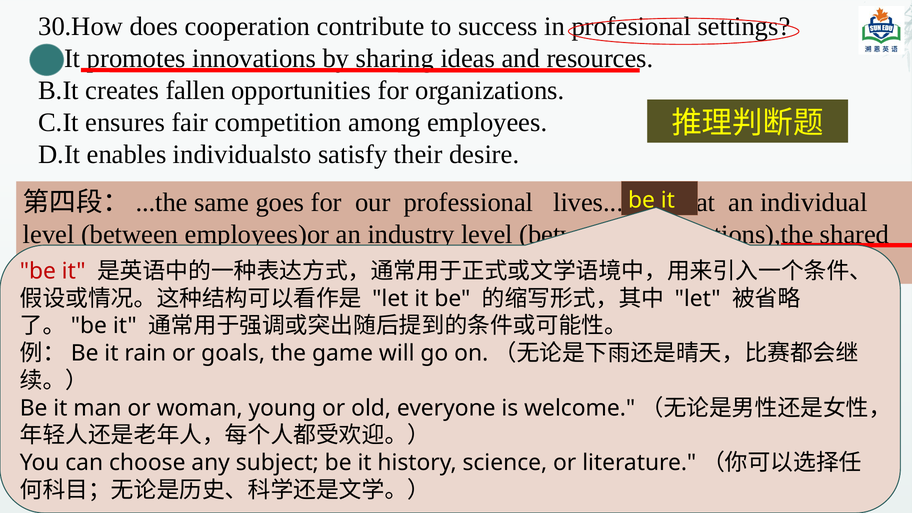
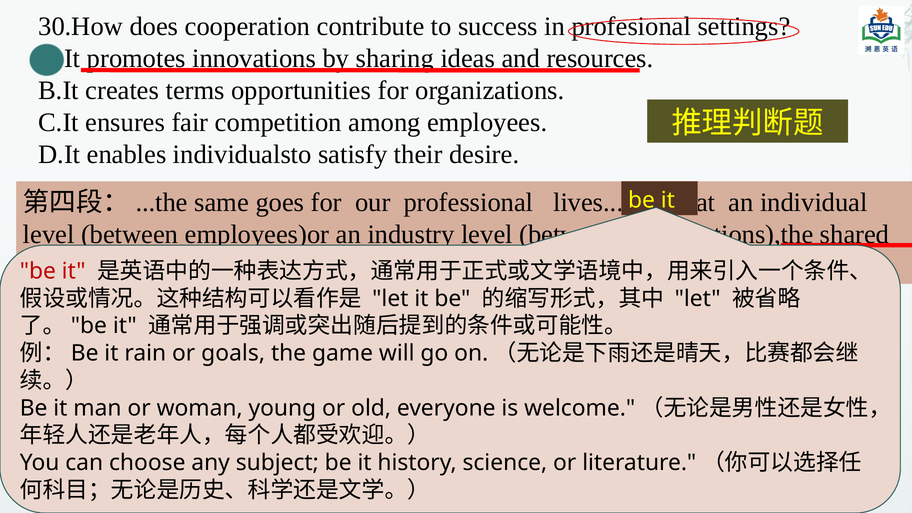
fallen: fallen -> terms
